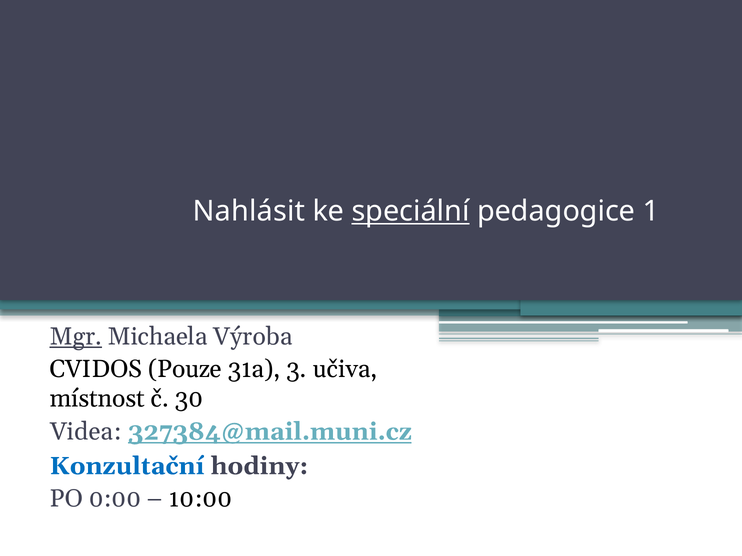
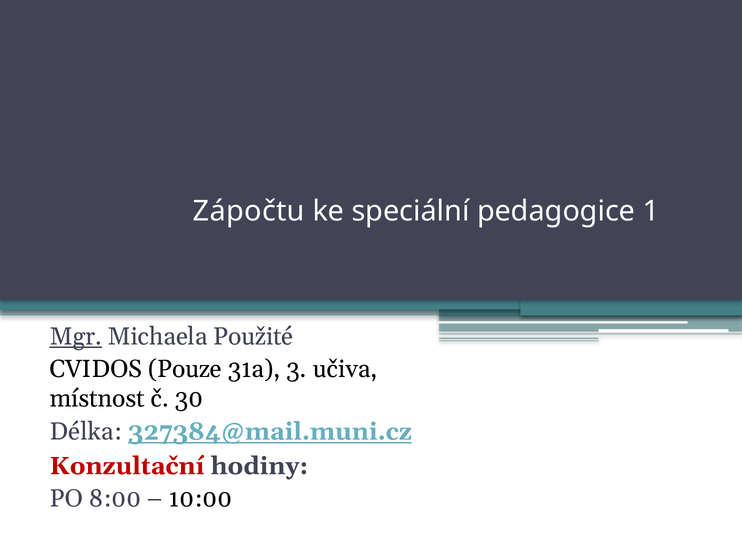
Nahlásit: Nahlásit -> Zápočtu
speciální underline: present -> none
Výroba: Výroba -> Použité
Videa: Videa -> Délka
Konzultační colour: blue -> red
0:00: 0:00 -> 8:00
